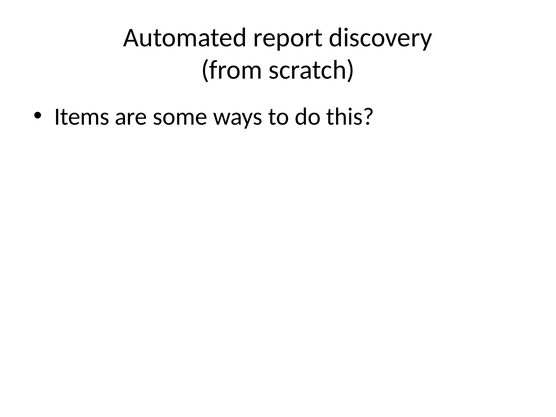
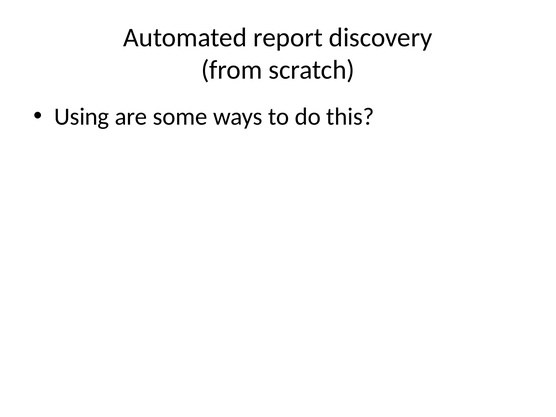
Items: Items -> Using
